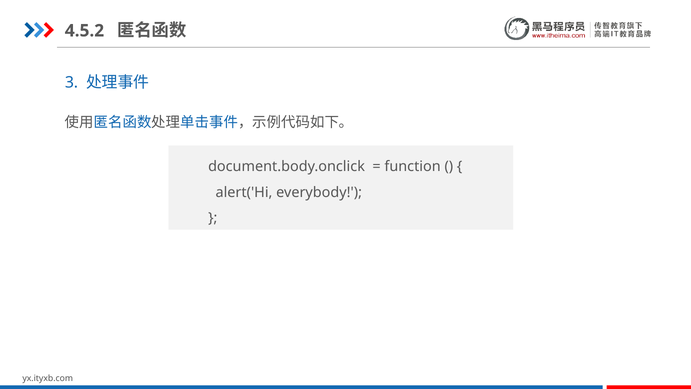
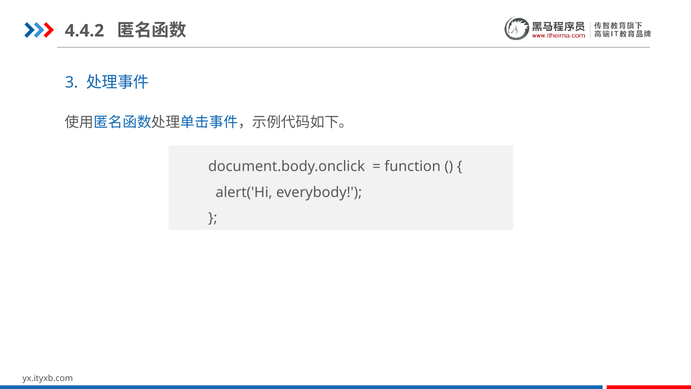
4.5.2: 4.5.2 -> 4.4.2
